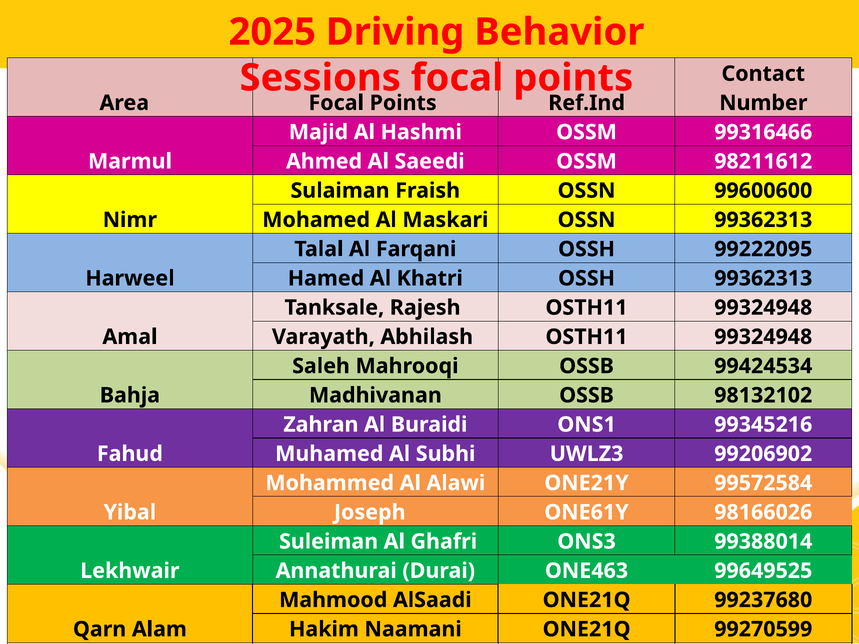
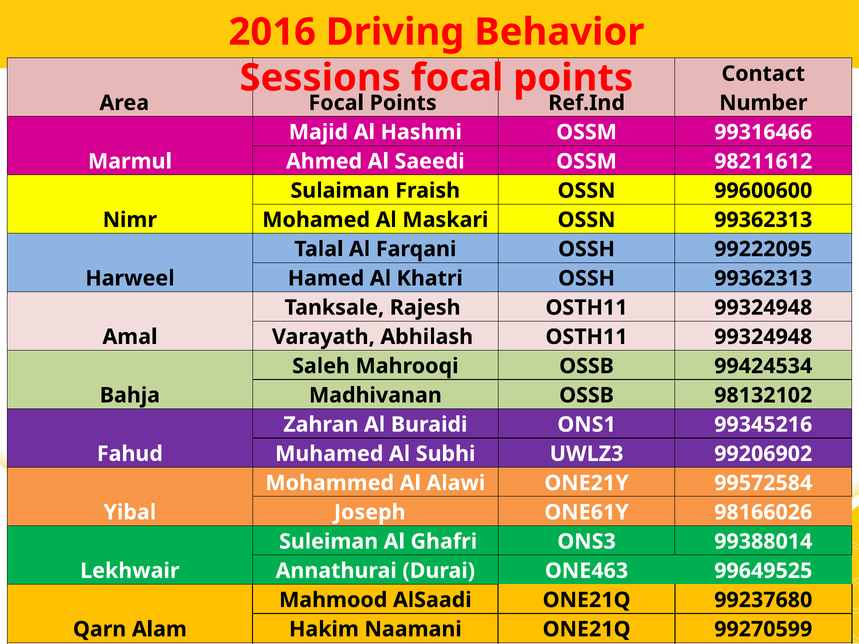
2025: 2025 -> 2016
